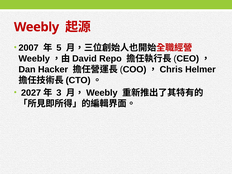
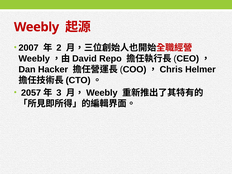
5: 5 -> 2
2027: 2027 -> 2057
